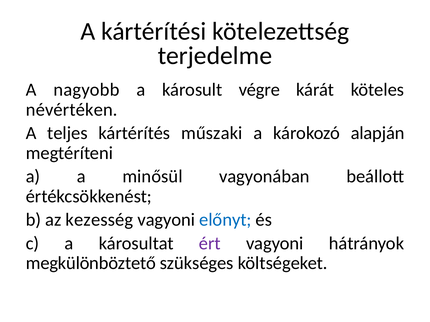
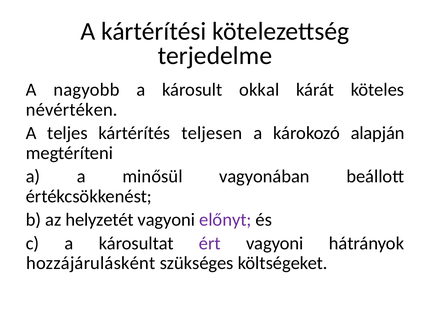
végre: végre -> okkal
műszaki: műszaki -> teljesen
kezesség: kezesség -> helyzetét
előnyt colour: blue -> purple
megkülönböztető: megkülönböztető -> hozzájárulásként
